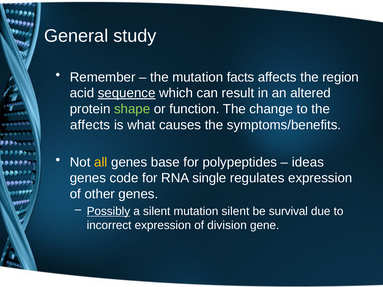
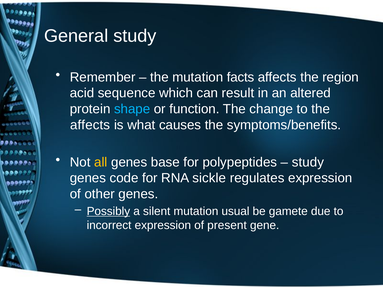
sequence underline: present -> none
shape colour: light green -> light blue
ideas at (308, 162): ideas -> study
single: single -> sickle
mutation silent: silent -> usual
survival: survival -> gamete
division: division -> present
